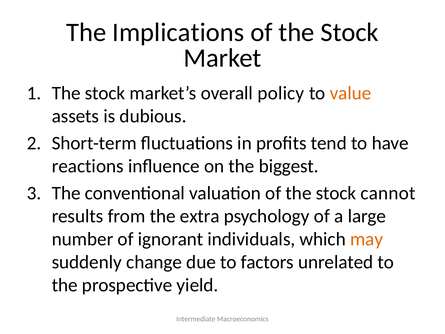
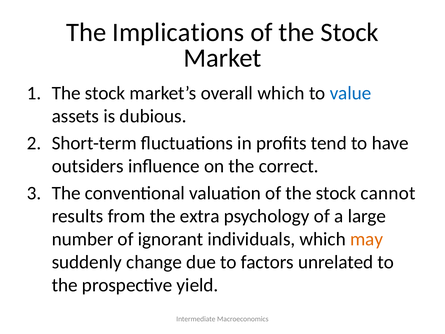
overall policy: policy -> which
value colour: orange -> blue
reactions: reactions -> outsiders
biggest: biggest -> correct
